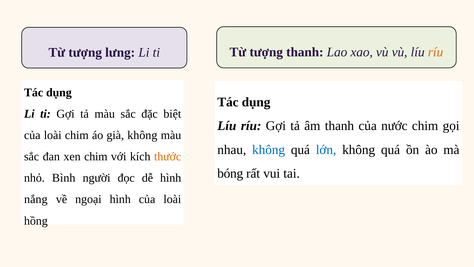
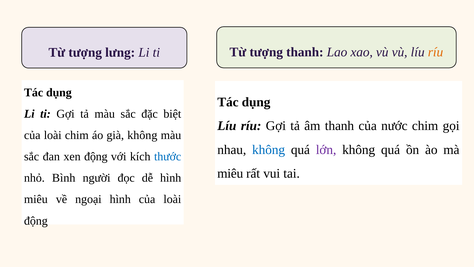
lớn colour: blue -> purple
xen chim: chim -> động
thước colour: orange -> blue
bóng at (230, 173): bóng -> miêu
nắng at (36, 199): nắng -> miêu
hồng at (36, 220): hồng -> động
